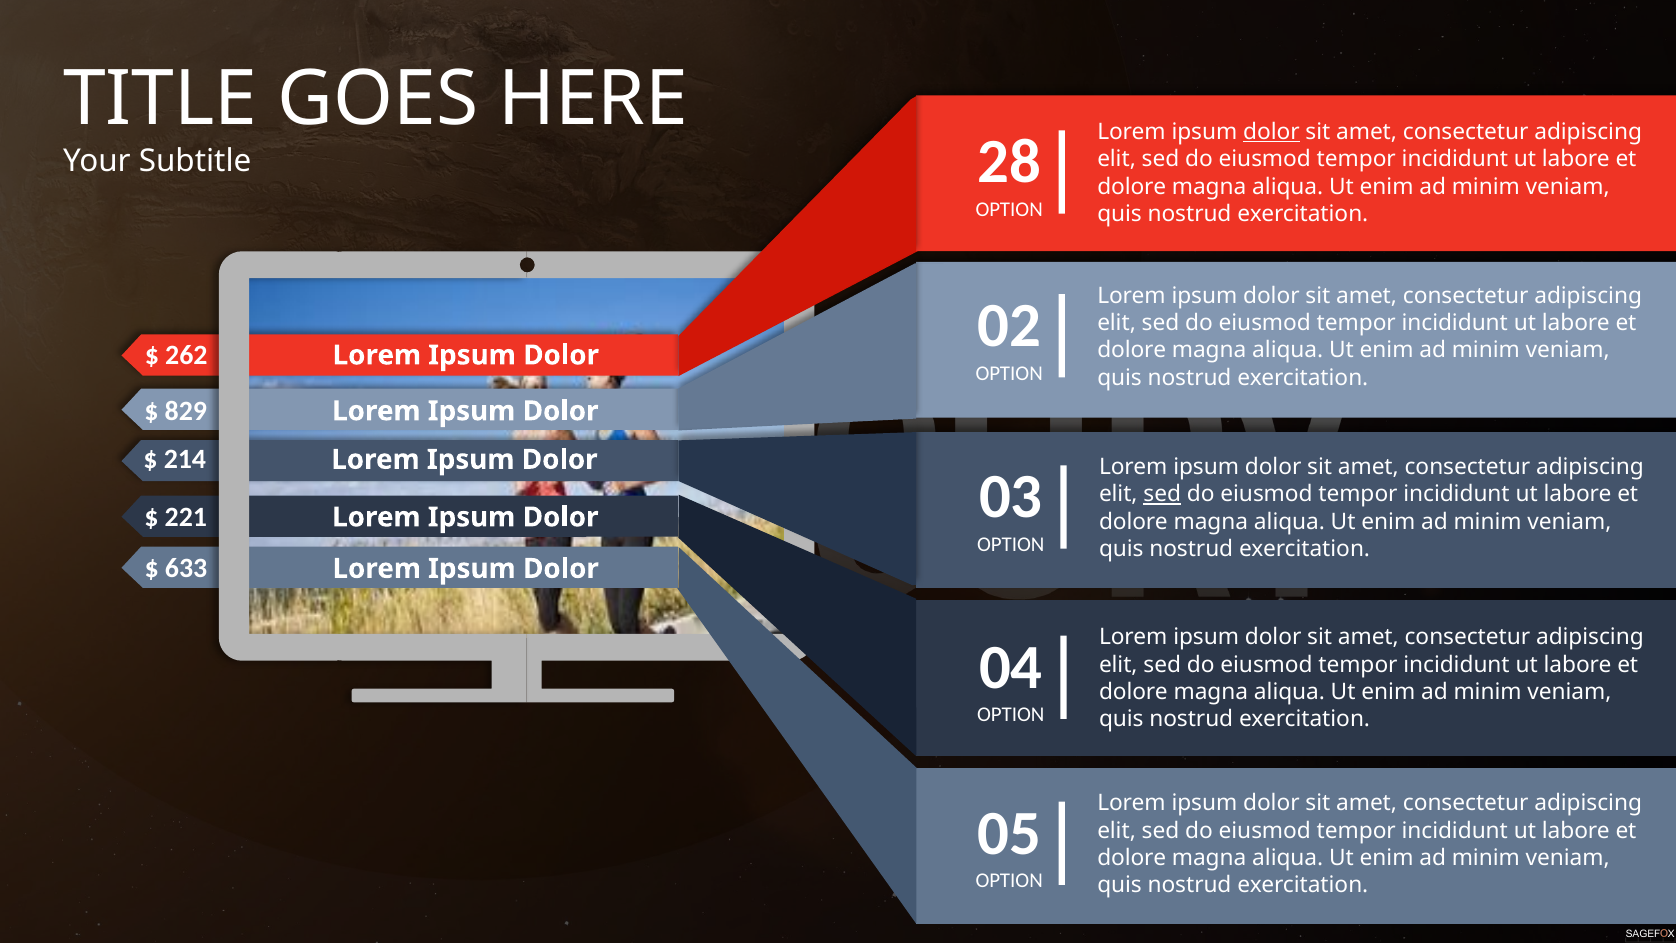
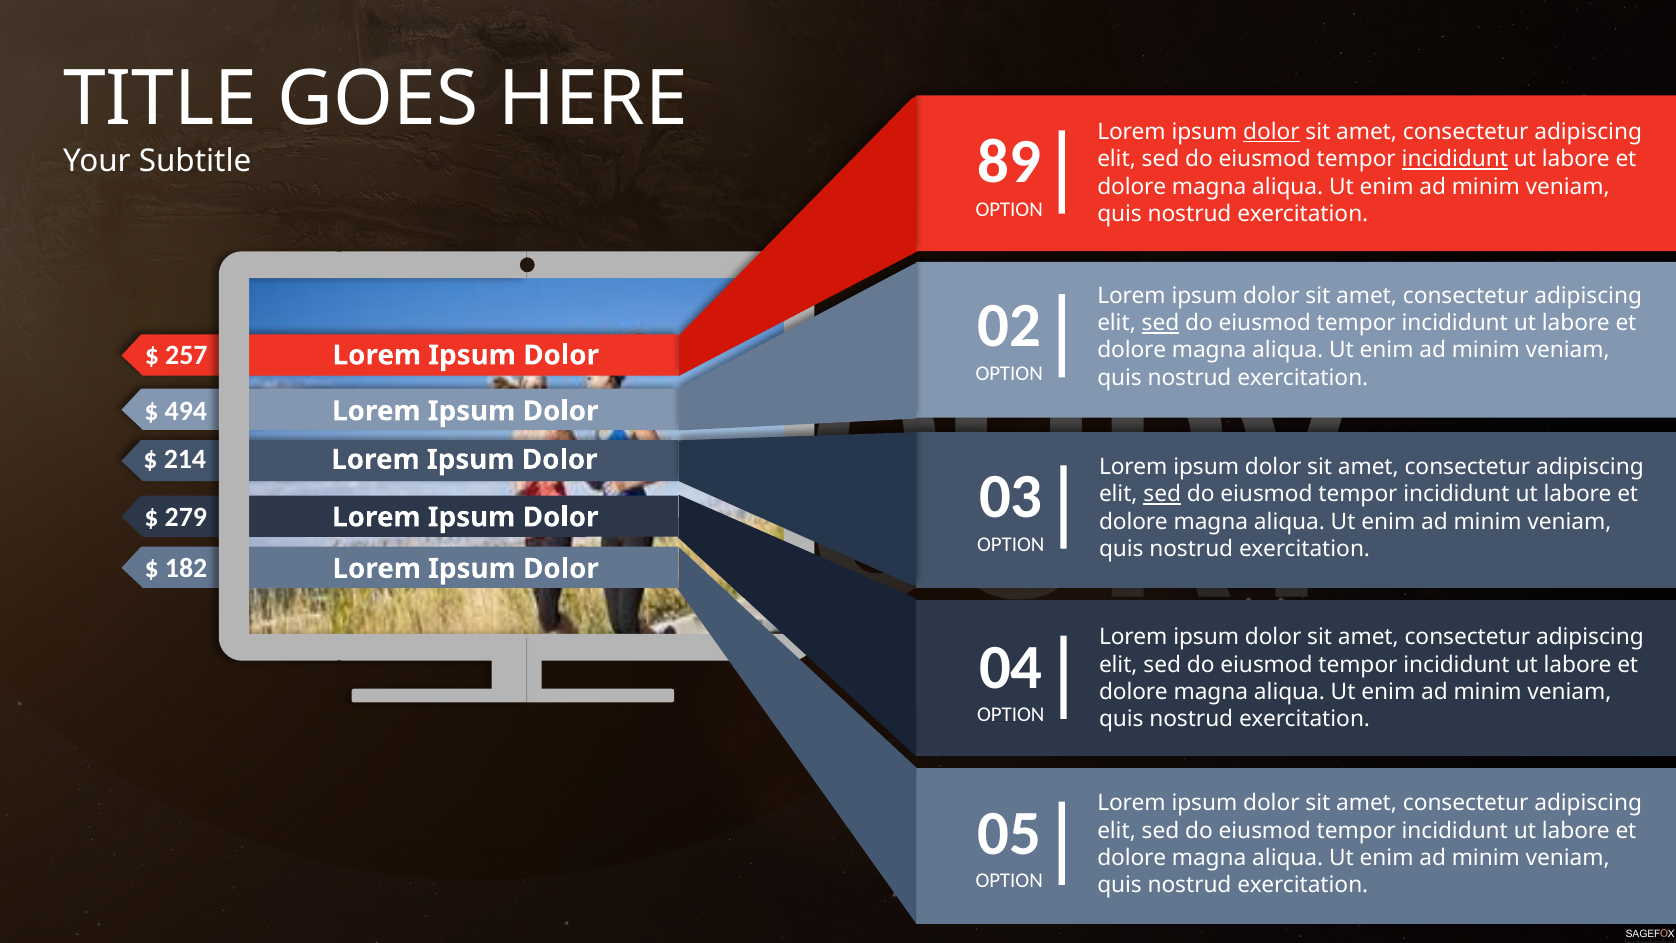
28: 28 -> 89
incididunt at (1455, 159) underline: none -> present
sed at (1161, 323) underline: none -> present
262: 262 -> 257
829: 829 -> 494
221: 221 -> 279
633: 633 -> 182
